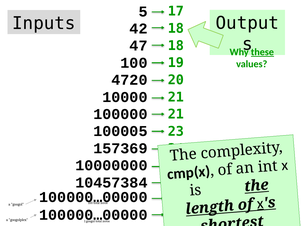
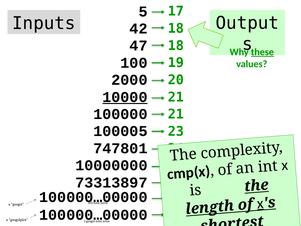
4720: 4720 -> 2000
10000 underline: none -> present
157369: 157369 -> 747801
10457384: 10457384 -> 73313897
